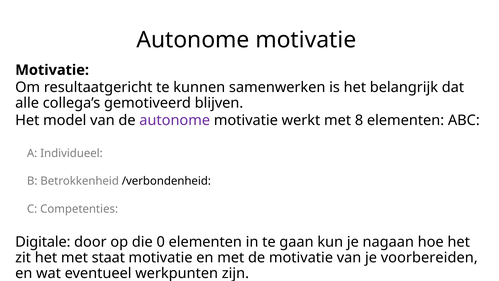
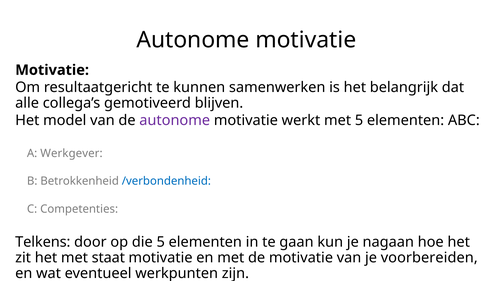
met 8: 8 -> 5
Individueel: Individueel -> Werkgever
/verbondenheid colour: black -> blue
Digitale: Digitale -> Telkens
die 0: 0 -> 5
